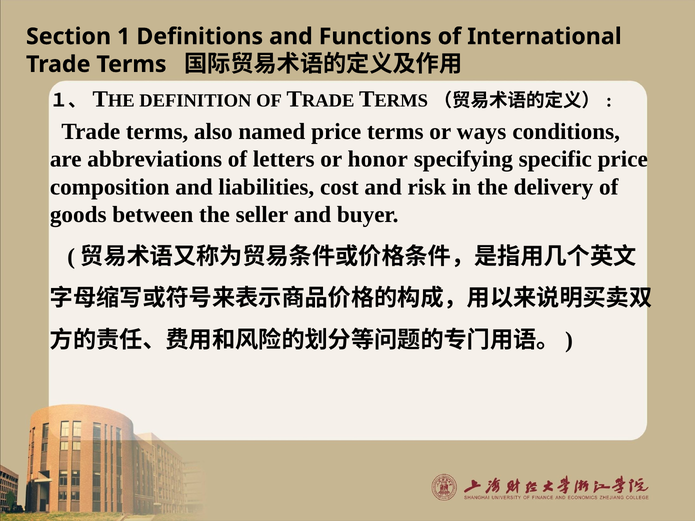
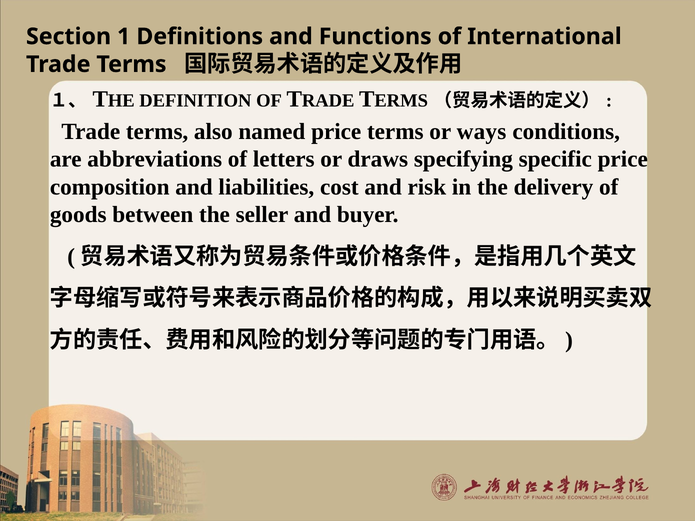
honor: honor -> draws
